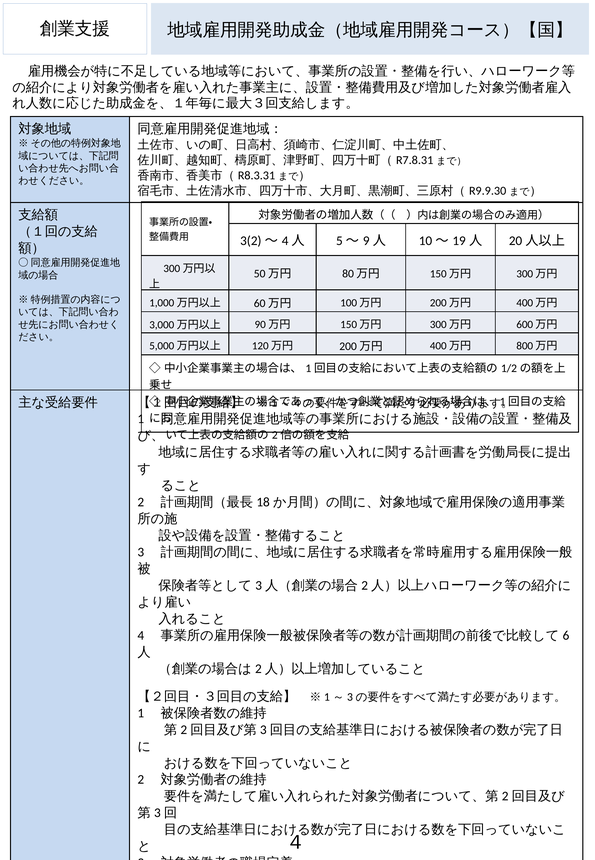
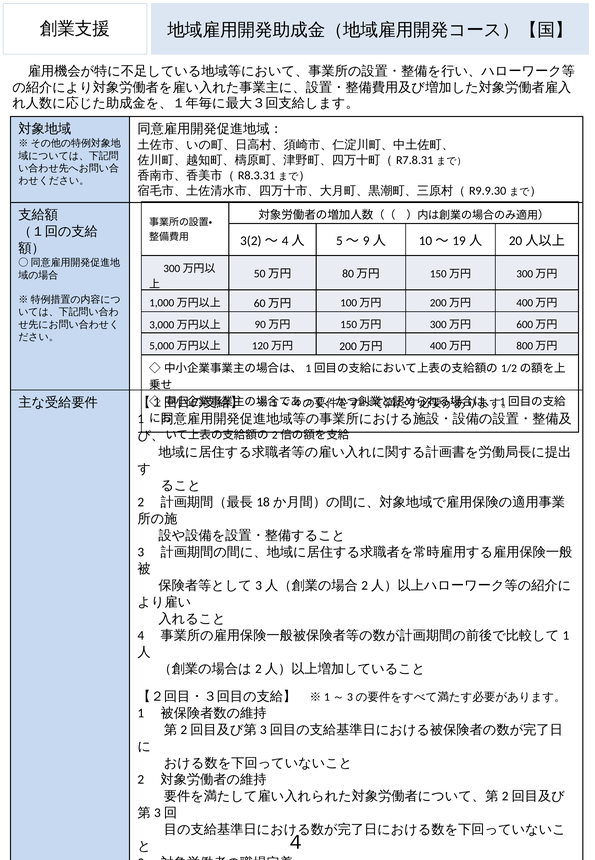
6 at (566, 635): 6 -> 1
